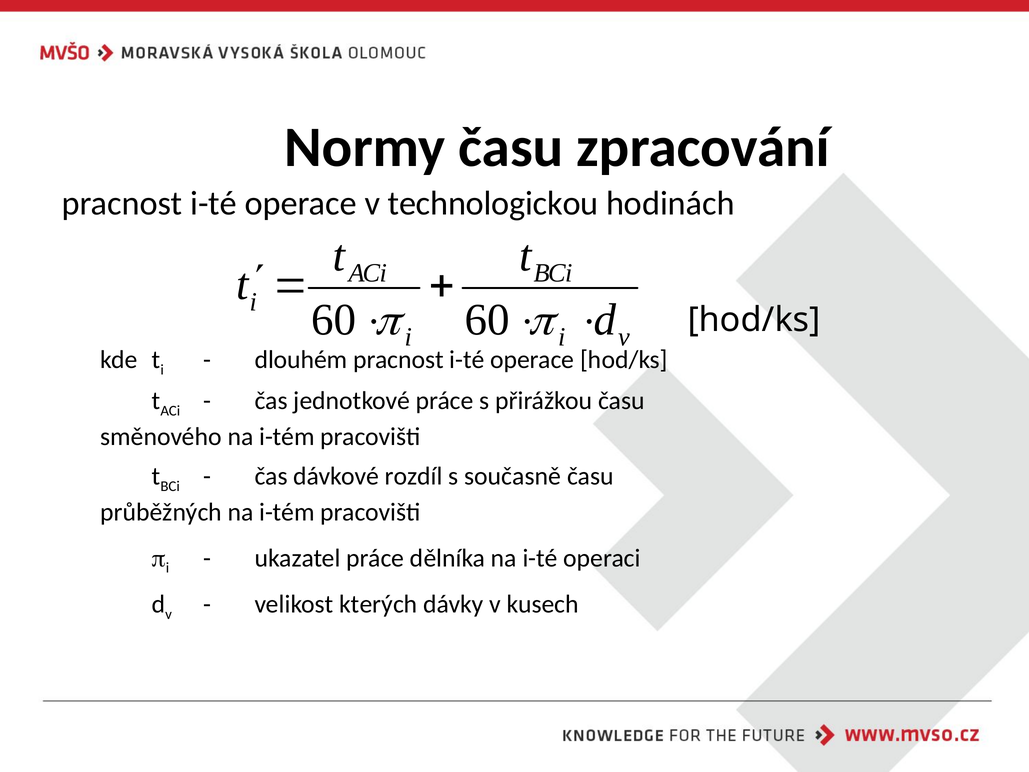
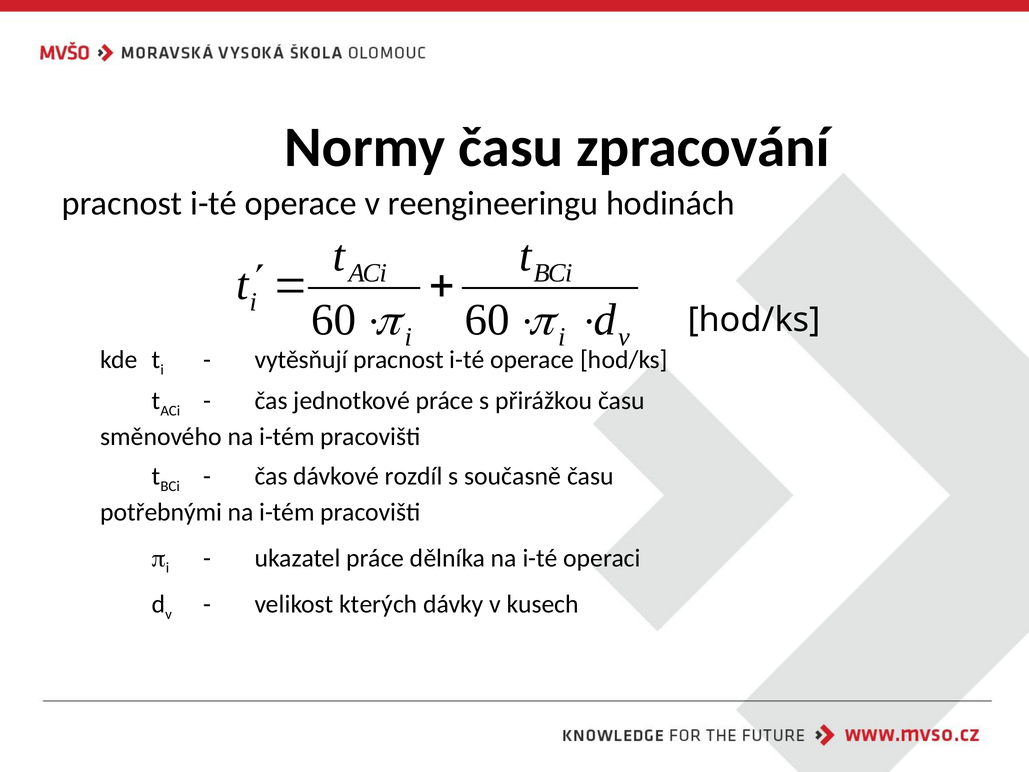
technologickou: technologickou -> reengineeringu
dlouhém: dlouhém -> vytěsňují
průběžných: průběžných -> potřebnými
